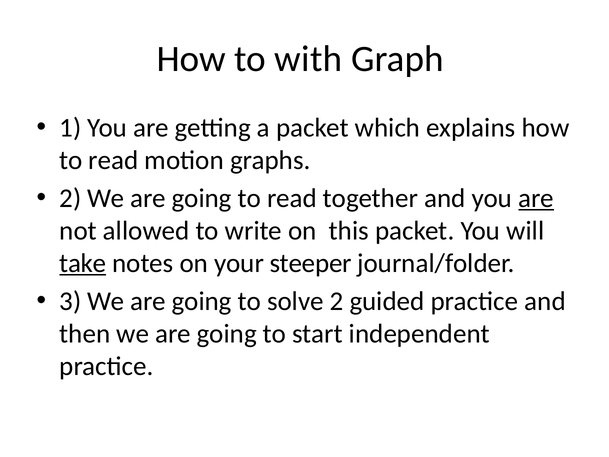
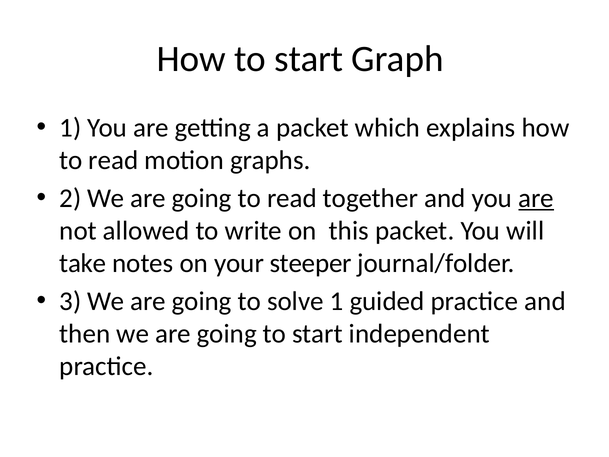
How to with: with -> start
take underline: present -> none
solve 2: 2 -> 1
